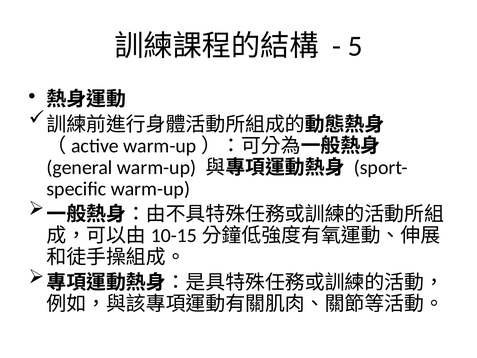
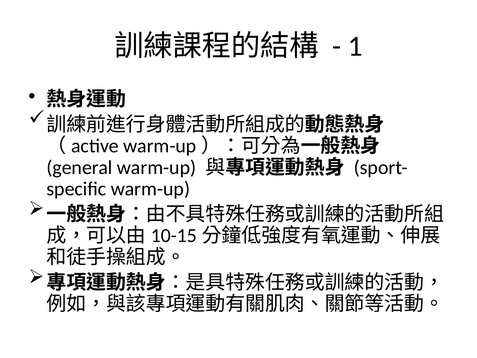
5: 5 -> 1
